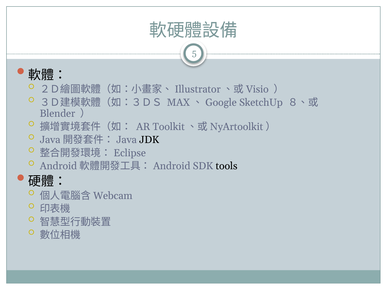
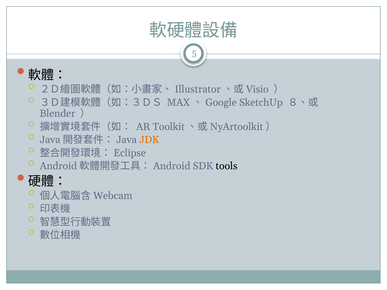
JDK colour: black -> orange
